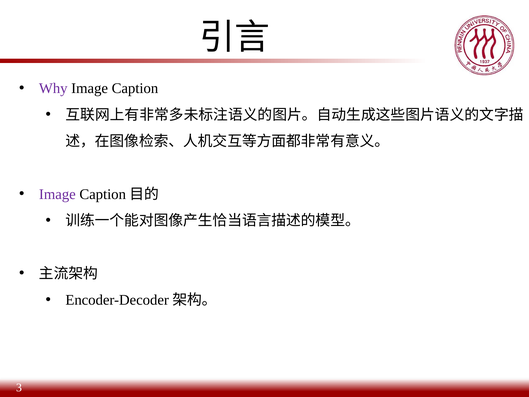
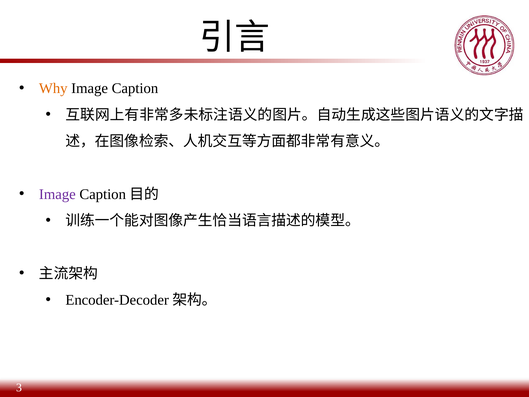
Why colour: purple -> orange
